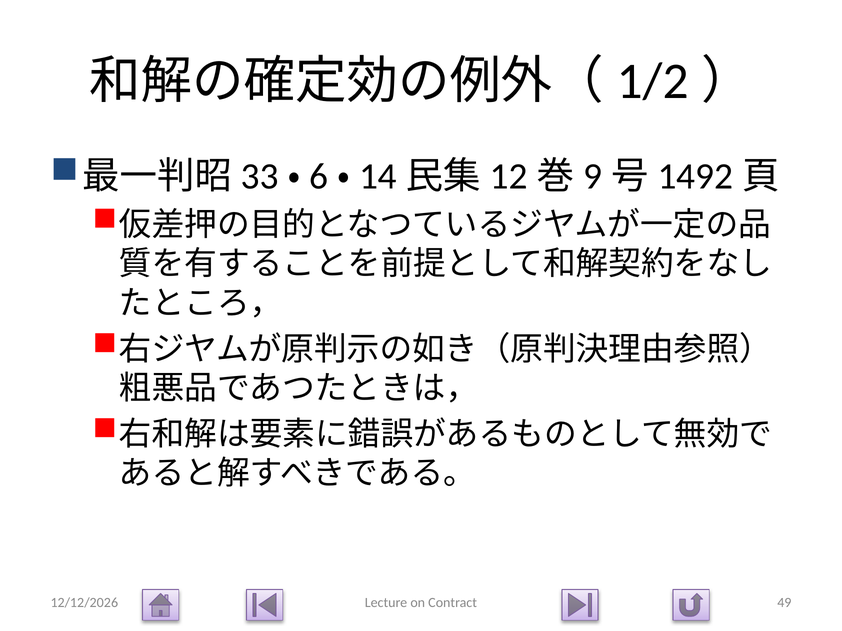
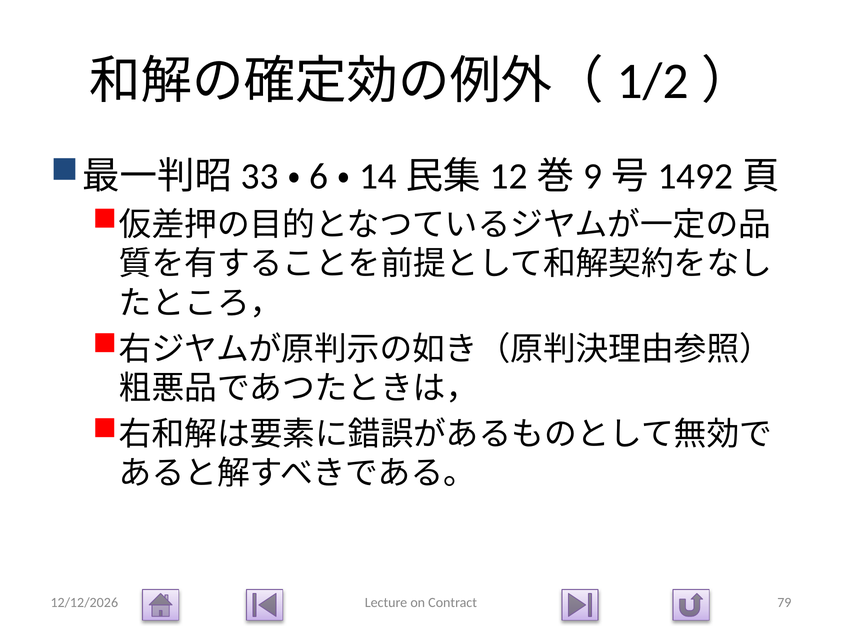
49: 49 -> 79
